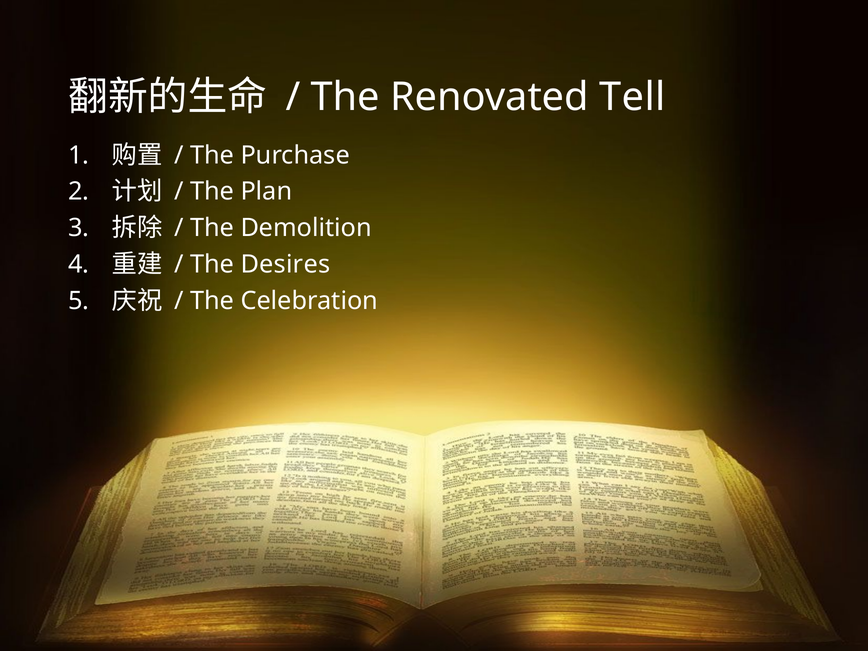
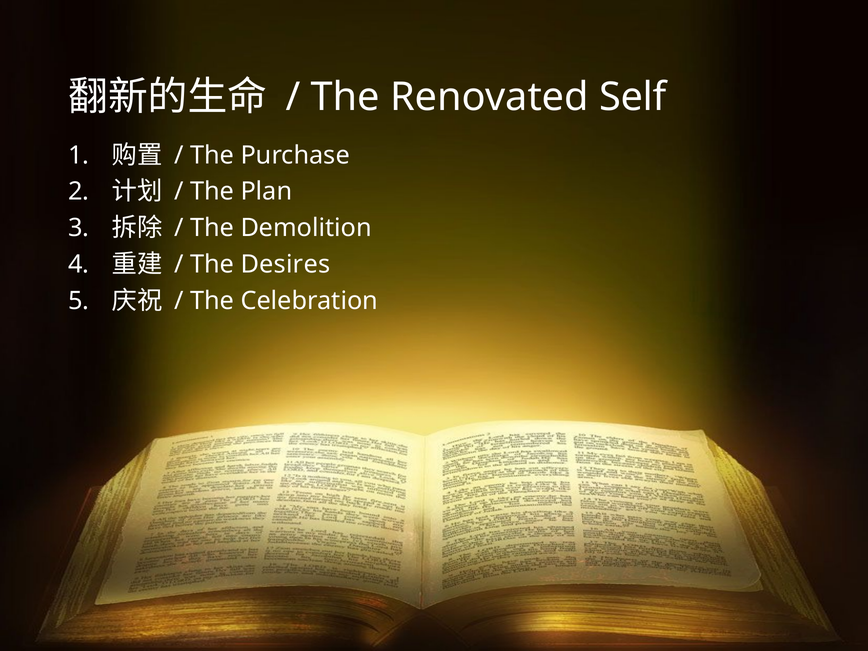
Tell: Tell -> Self
